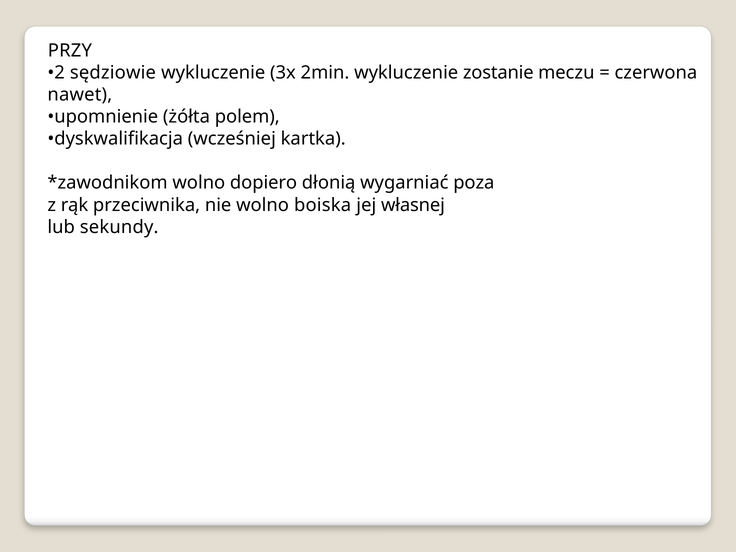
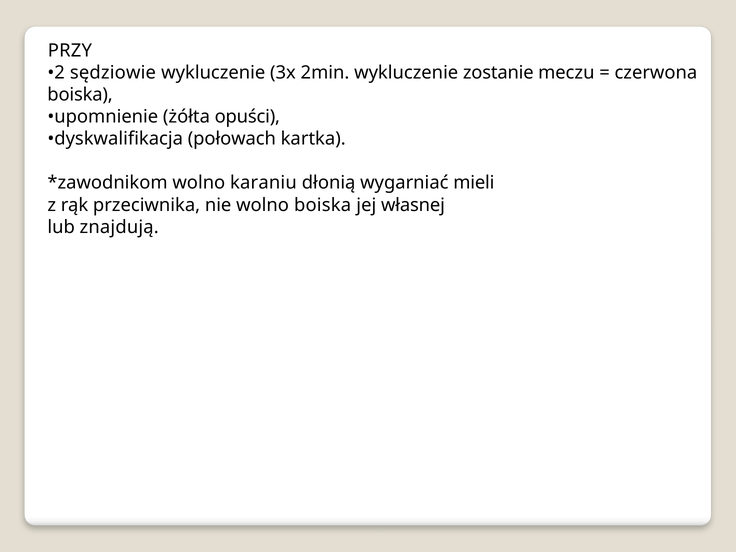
nawet at (80, 95): nawet -> boiska
polem: polem -> opuści
wcześniej: wcześniej -> połowach
dopiero: dopiero -> karaniu
poza: poza -> mieli
sekundy: sekundy -> znajdują
